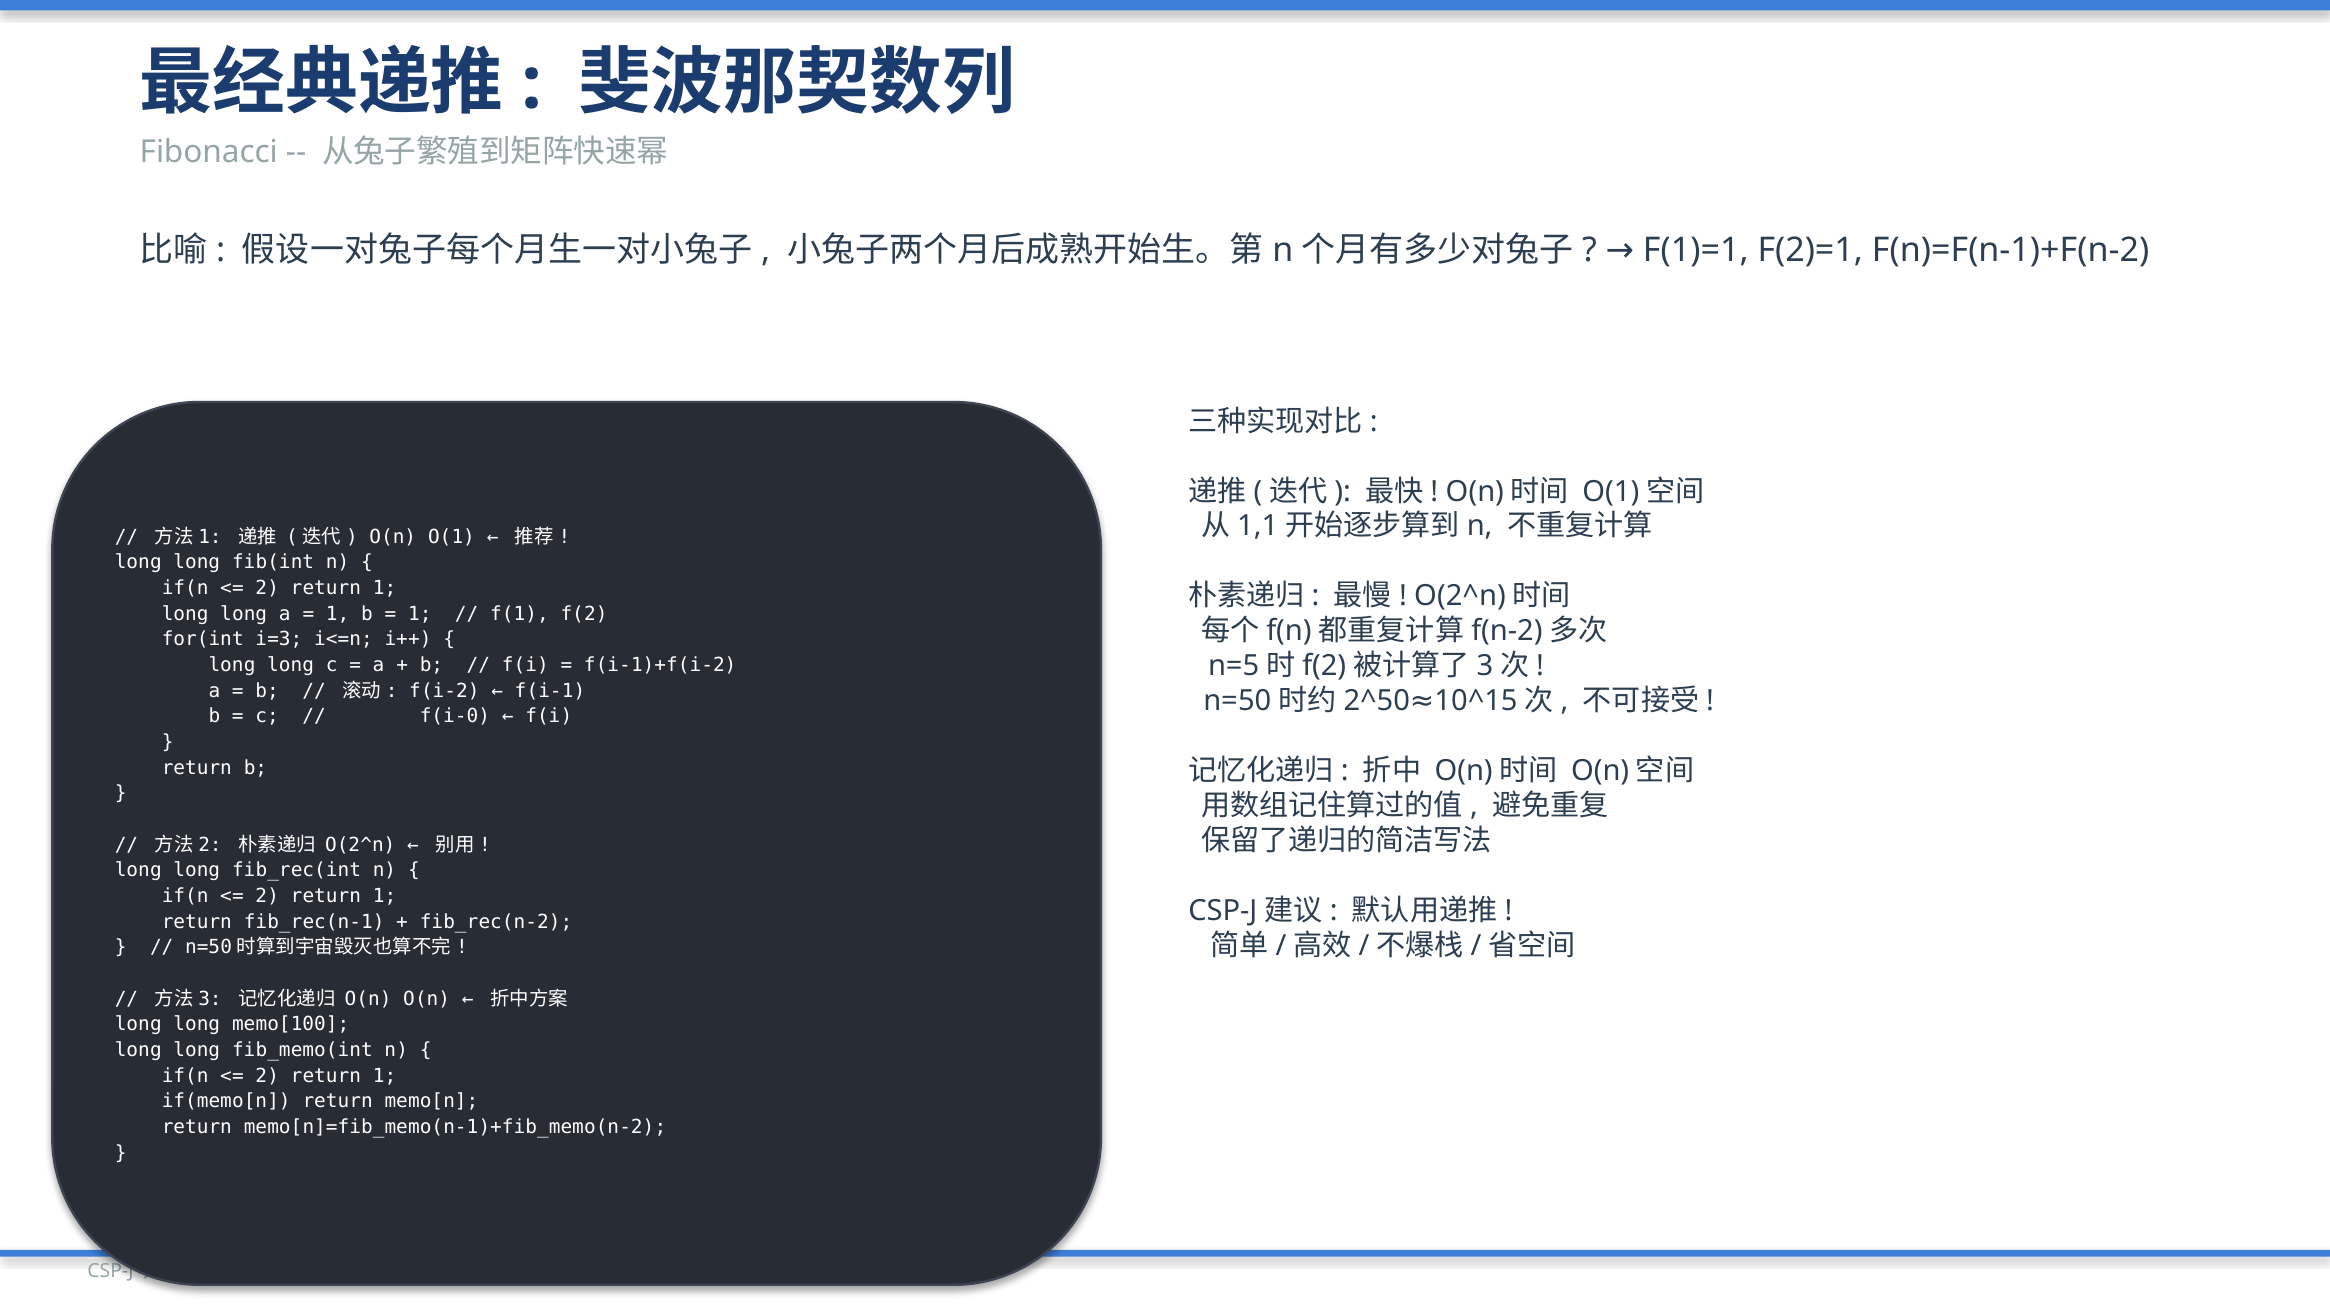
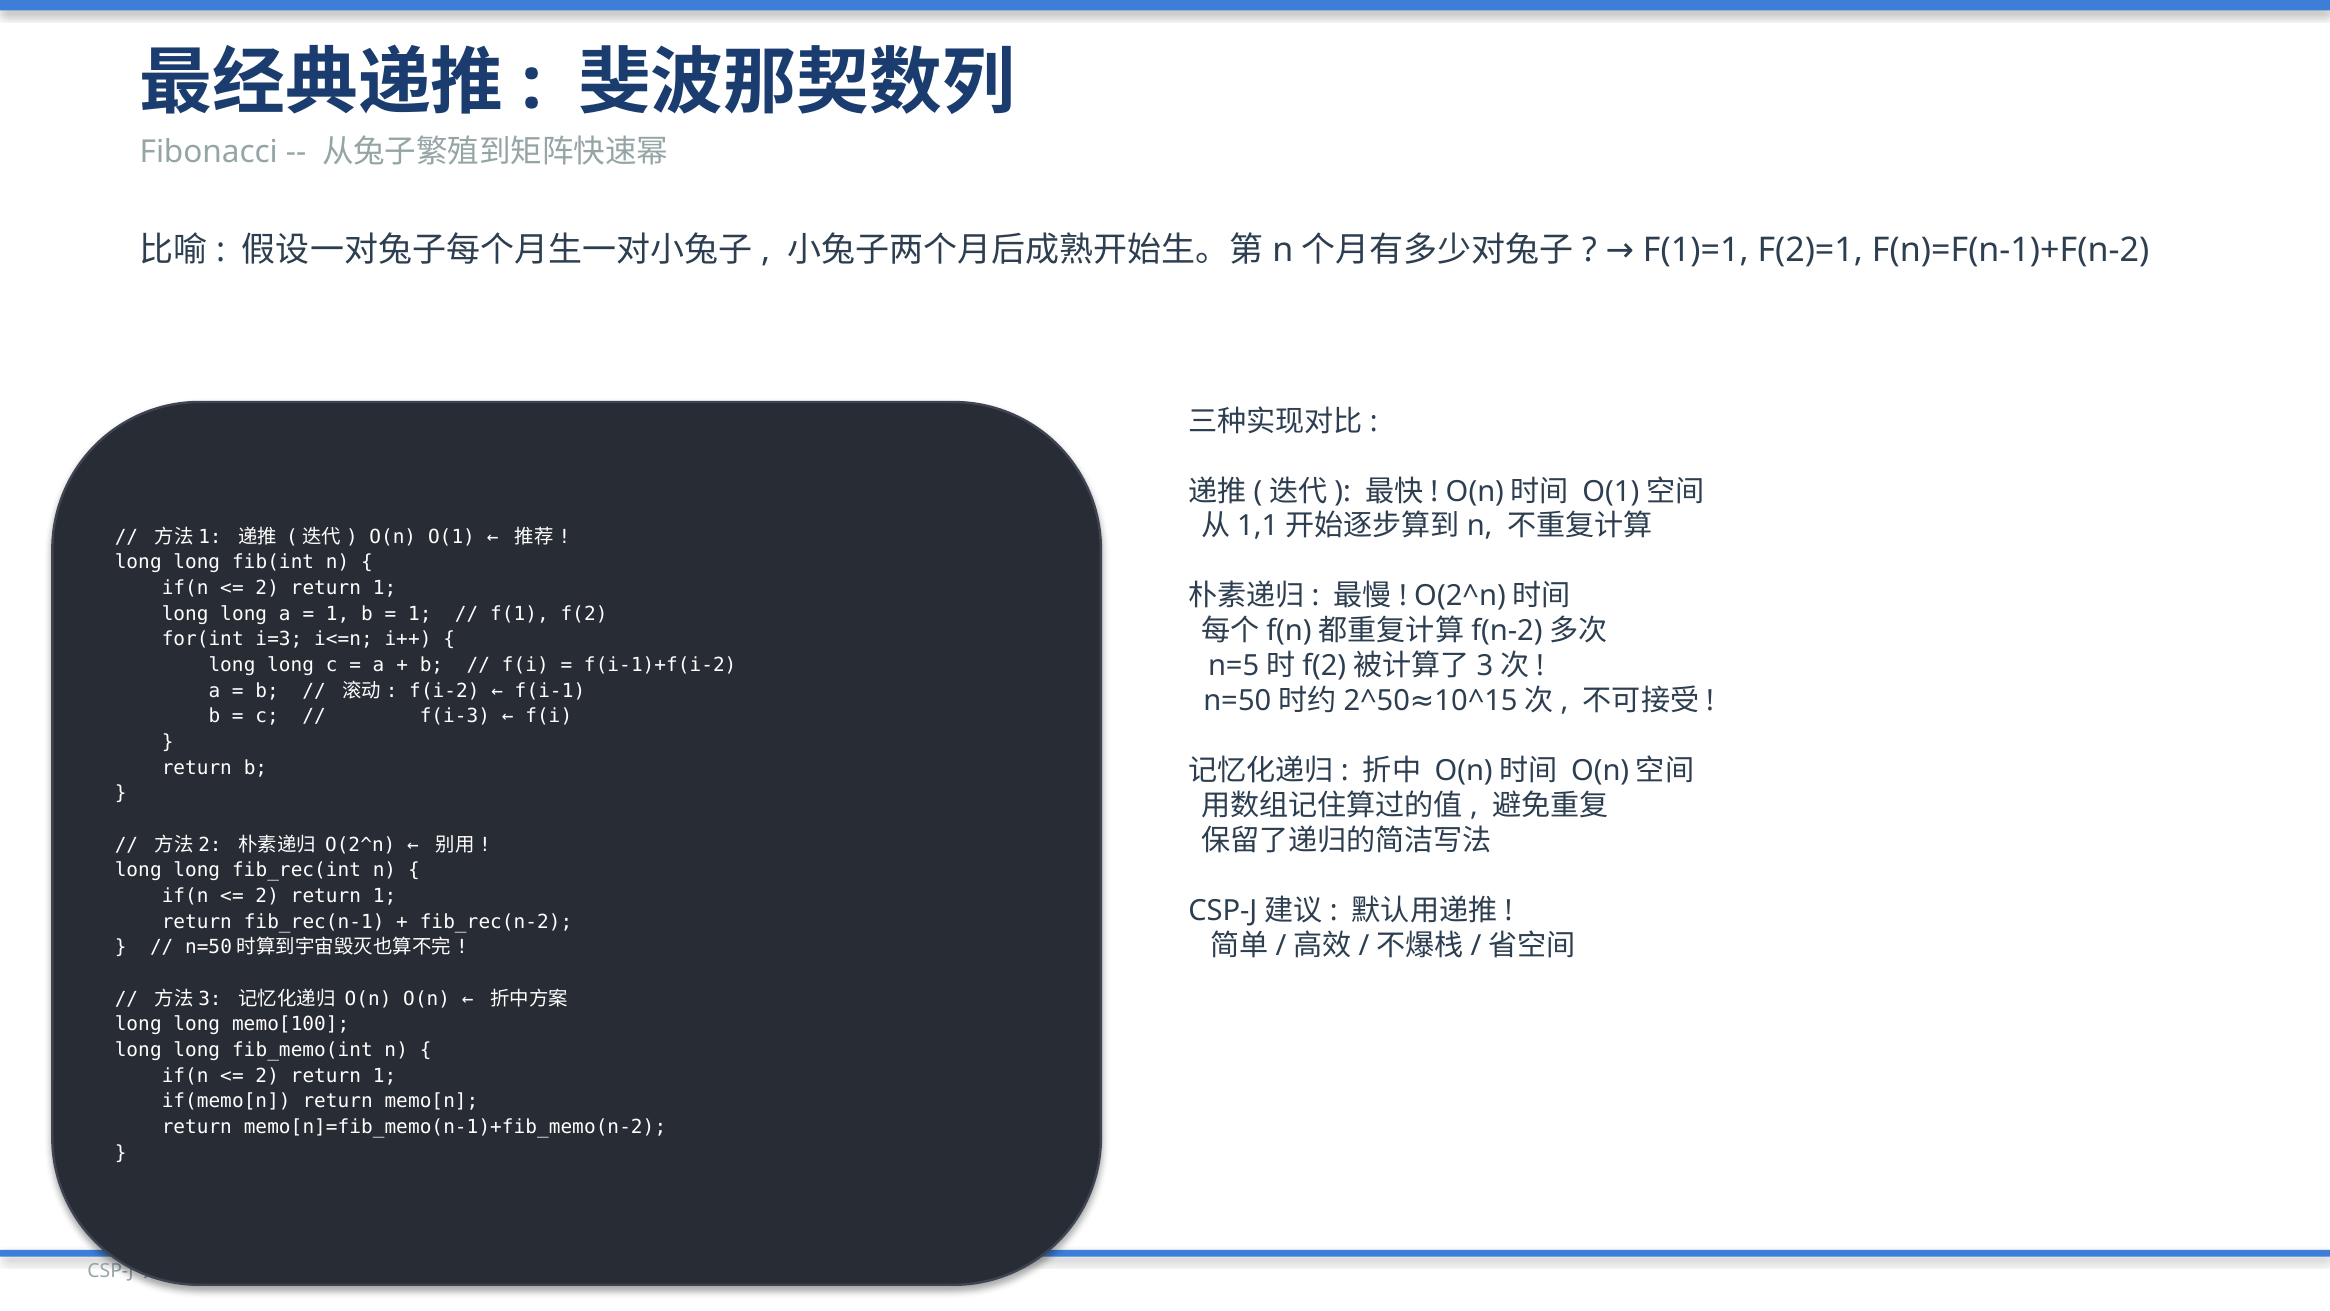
f(i-0: f(i-0 -> f(i-3
